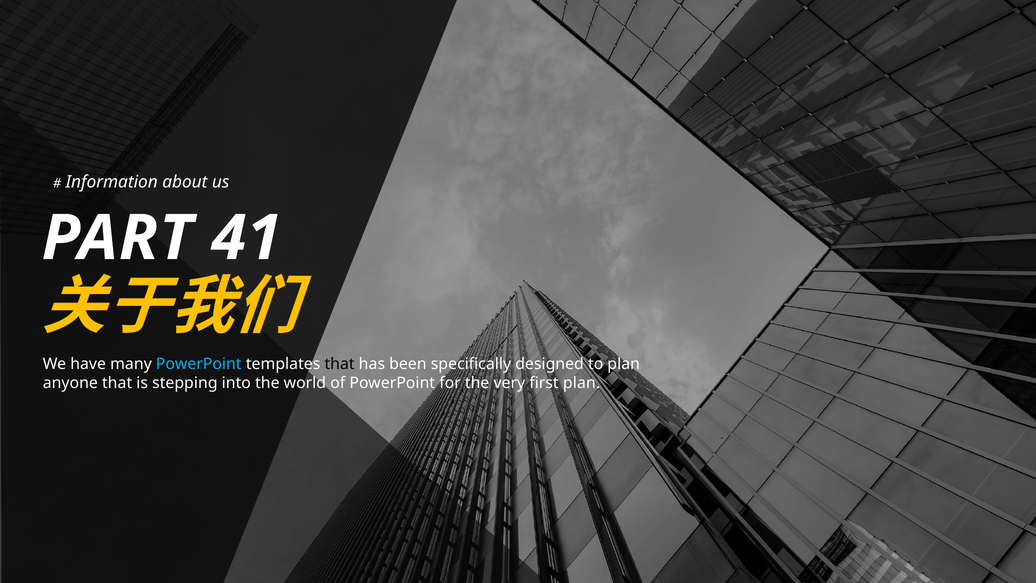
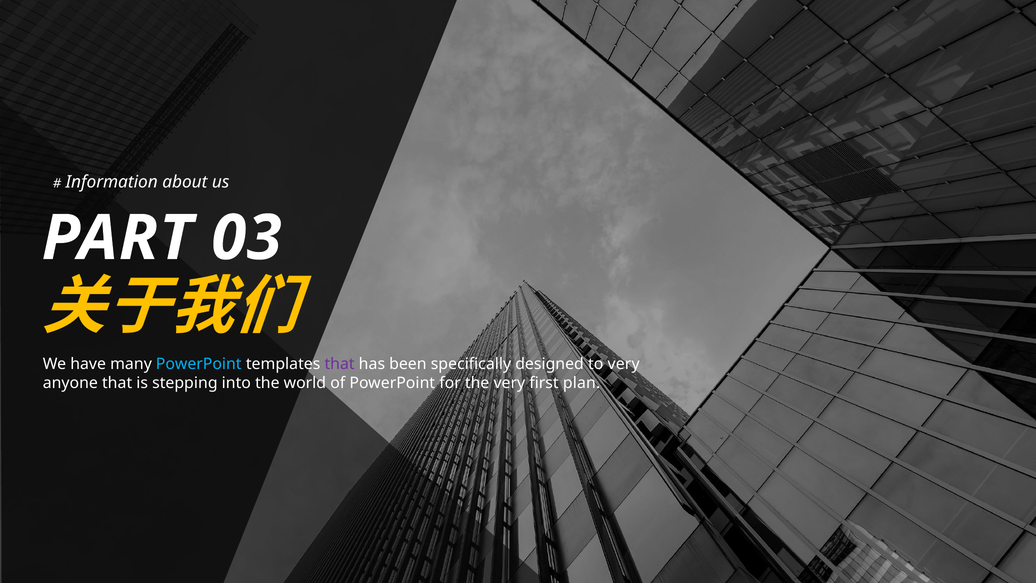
41: 41 -> 03
that at (340, 364) colour: black -> purple
to plan: plan -> very
